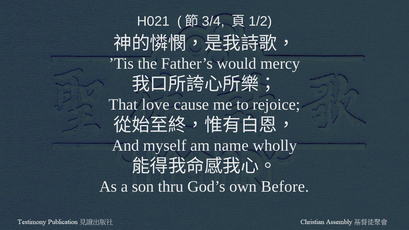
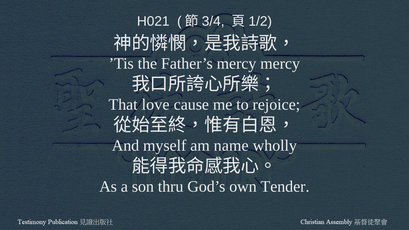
Father’s would: would -> mercy
Before: Before -> Tender
